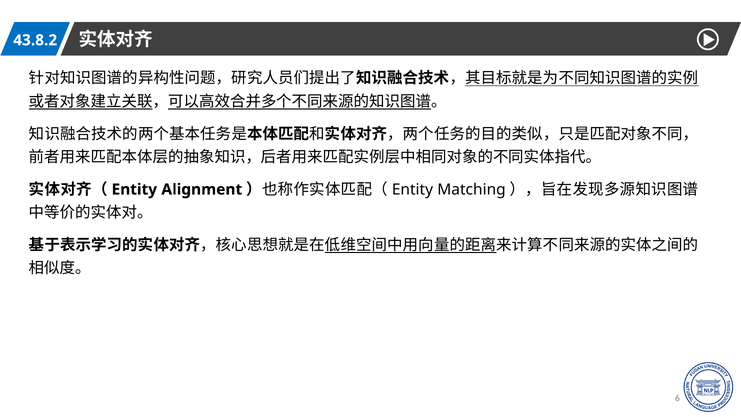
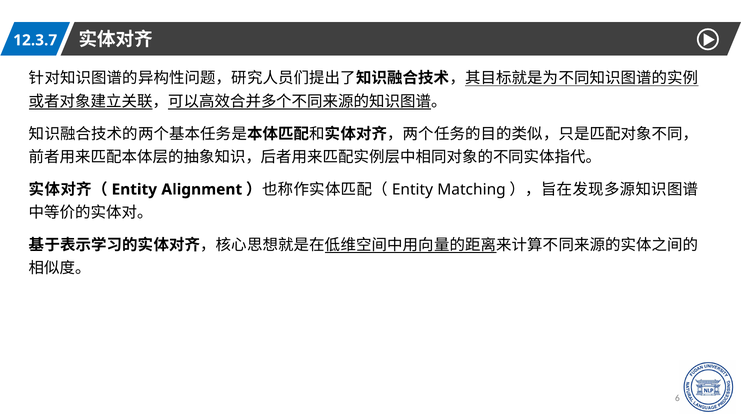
43.8.2: 43.8.2 -> 12.3.7
